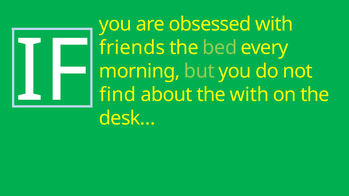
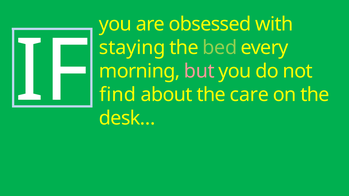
friends: friends -> staying
but colour: light green -> pink
the with: with -> care
